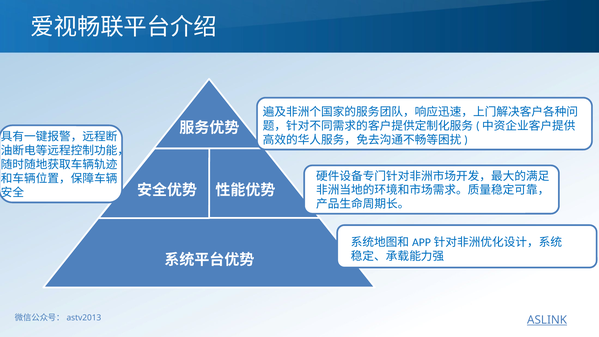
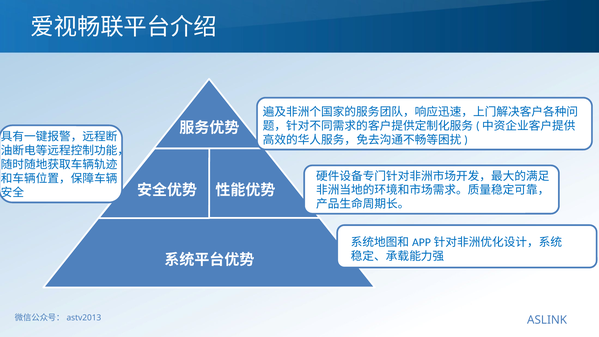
ASLINK underline: present -> none
